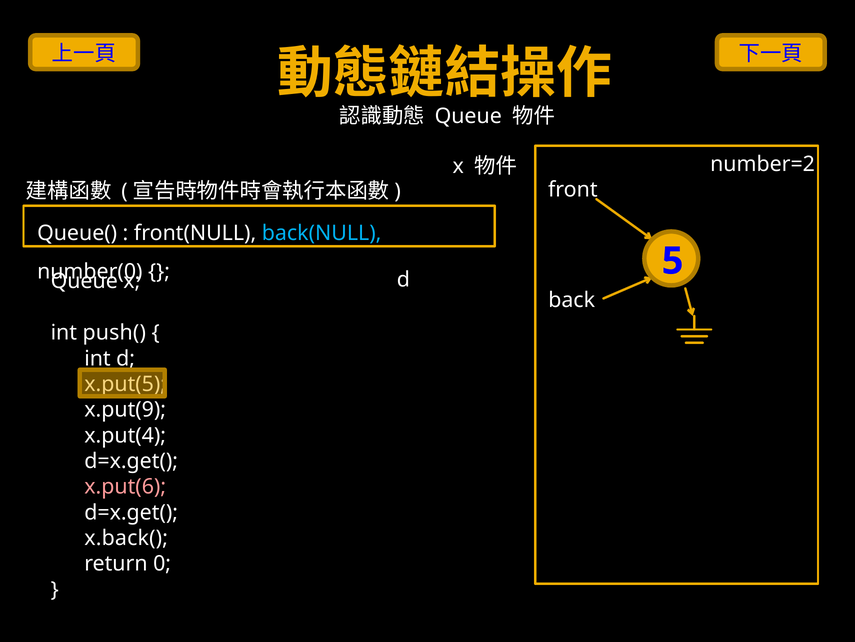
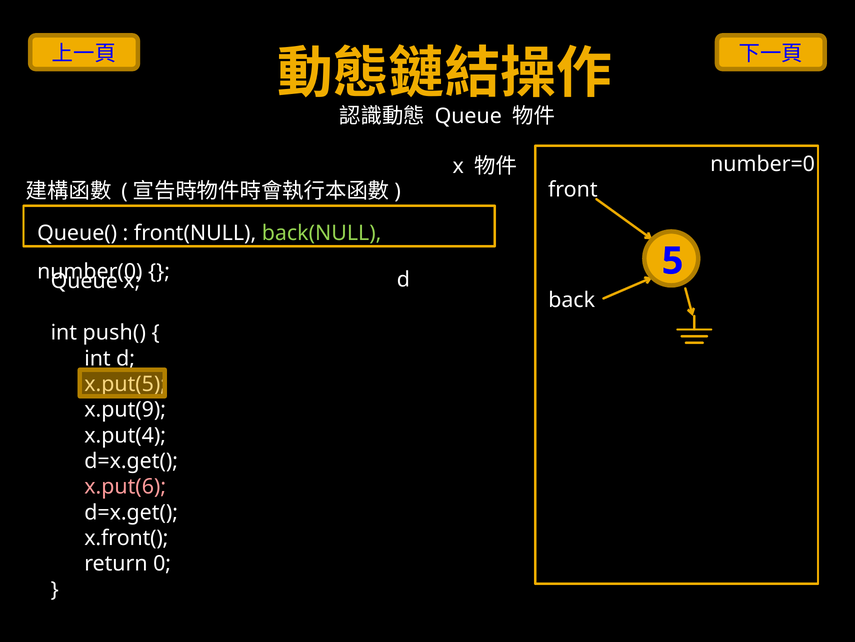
number=2: number=2 -> number=0
back(NULL colour: light blue -> light green
x.back(: x.back( -> x.front(
